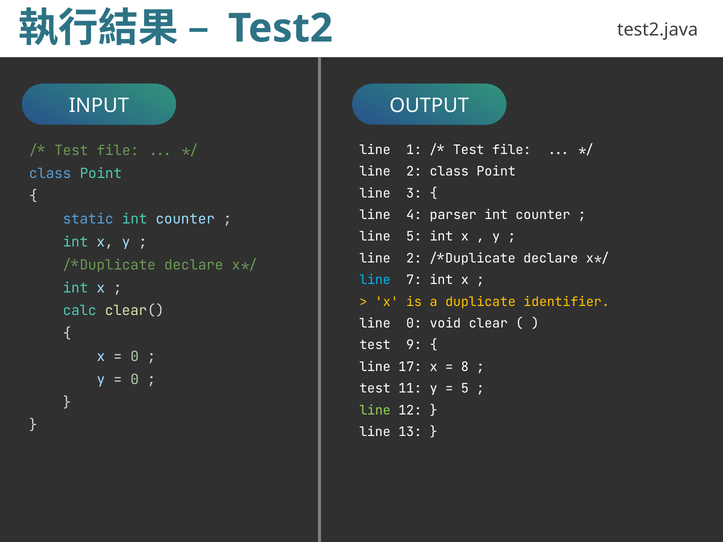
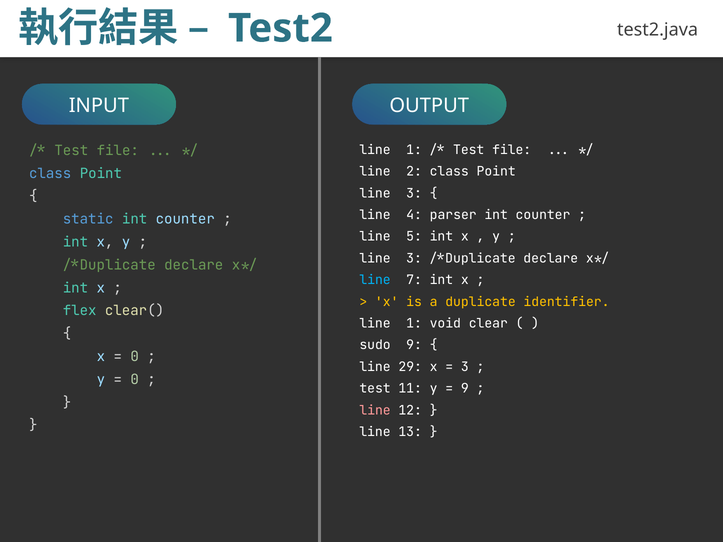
2 at (414, 258): 2 -> 3
calc: calc -> flex
0 at (414, 324): 0 -> 1
test at (375, 345): test -> sudo
17: 17 -> 29
8 at (465, 367): 8 -> 3
5 at (465, 389): 5 -> 9
line at (375, 411) colour: light green -> pink
